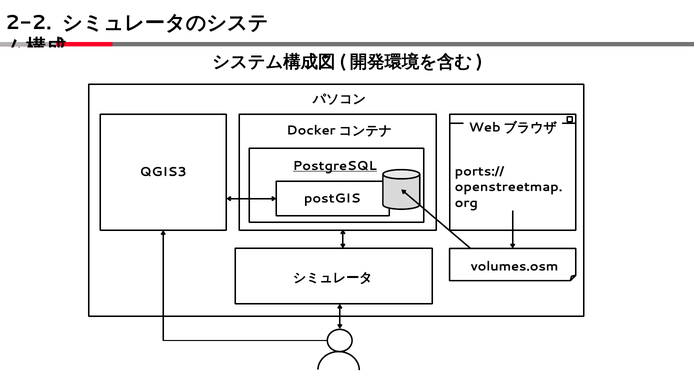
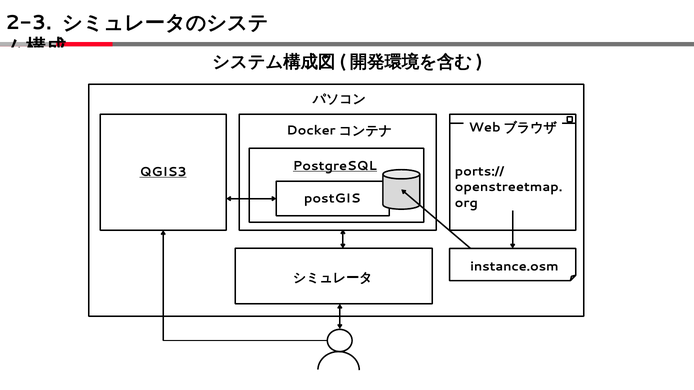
2-2: 2-2 -> 2-3
QGIS3 underline: none -> present
volumes.osm: volumes.osm -> instance.osm
